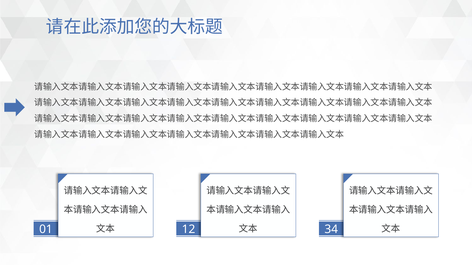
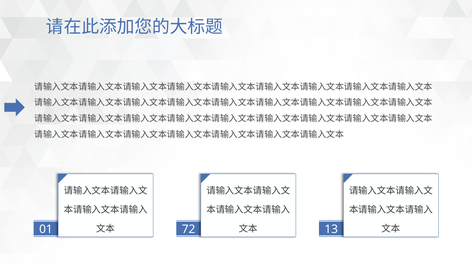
12: 12 -> 72
34: 34 -> 13
